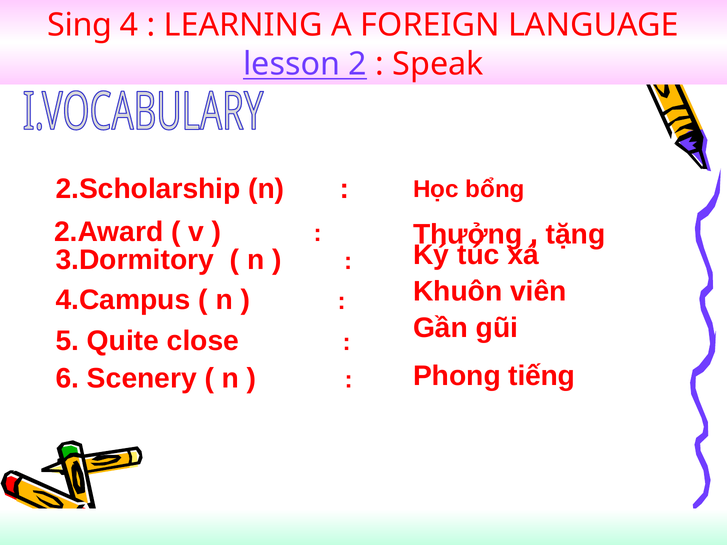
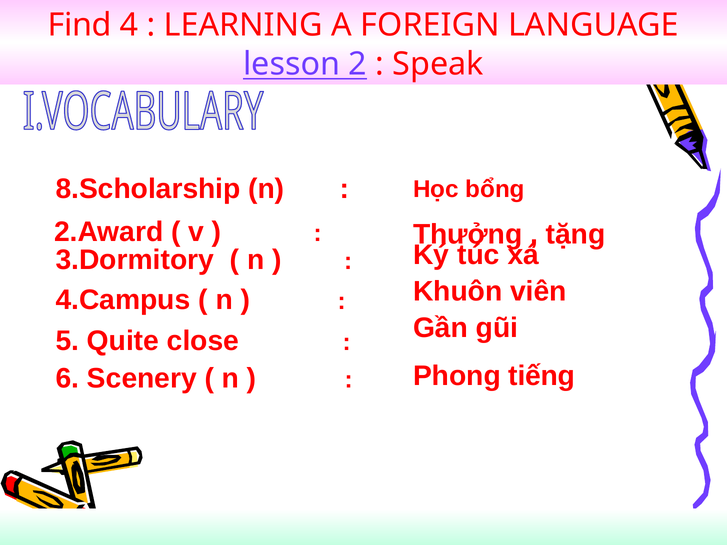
Sing: Sing -> Find
2.Scholarship: 2.Scholarship -> 8.Scholarship
